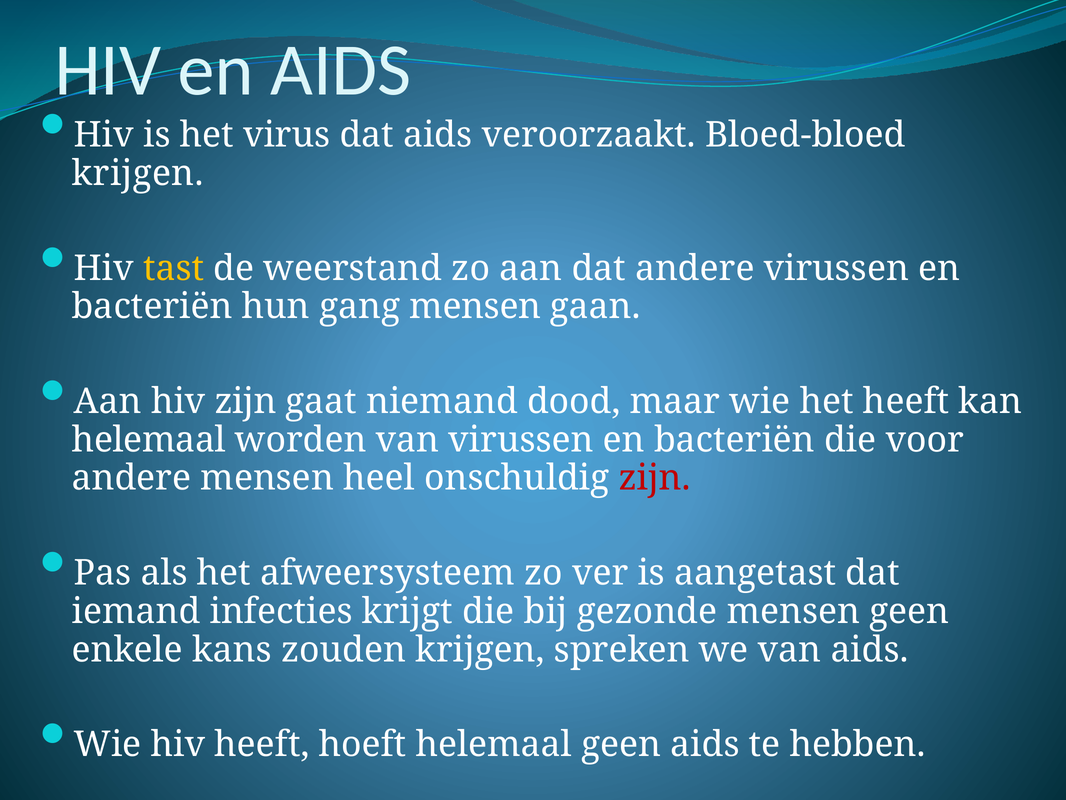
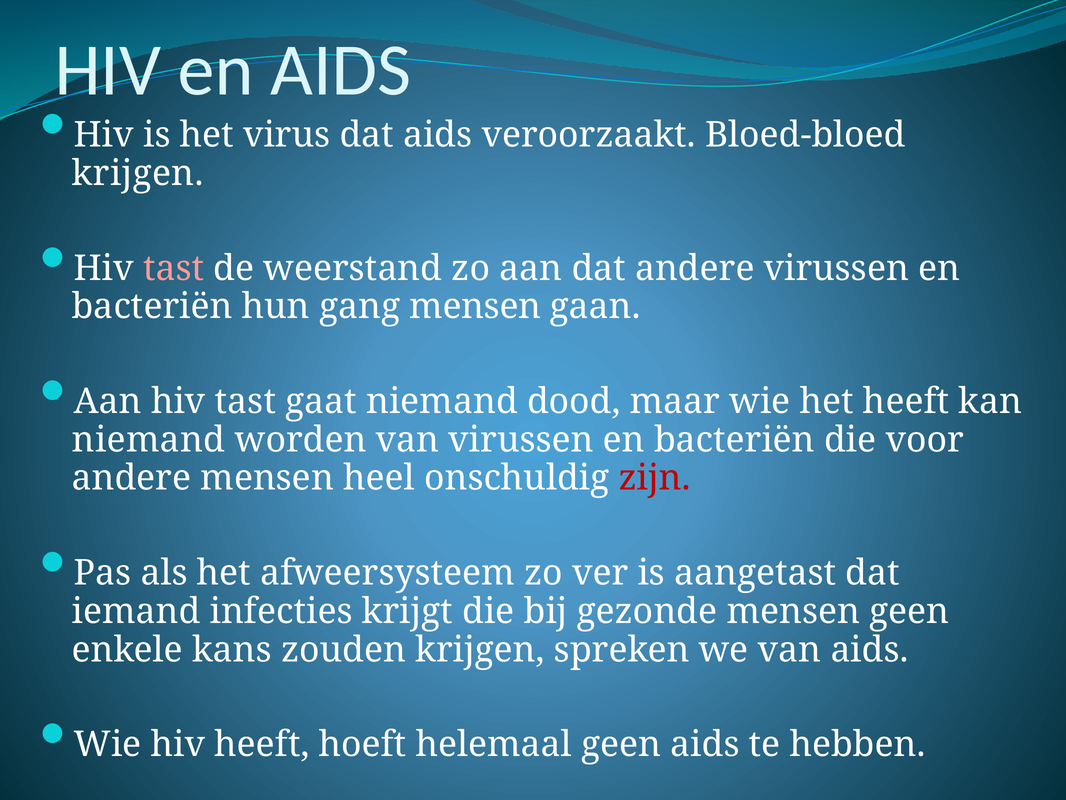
tast at (174, 268) colour: yellow -> pink
Aan hiv zijn: zijn -> tast
helemaal at (149, 440): helemaal -> niemand
